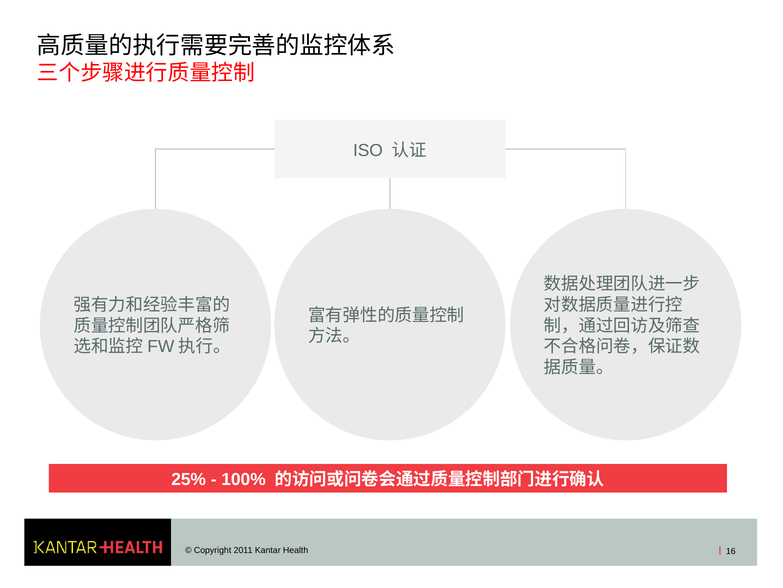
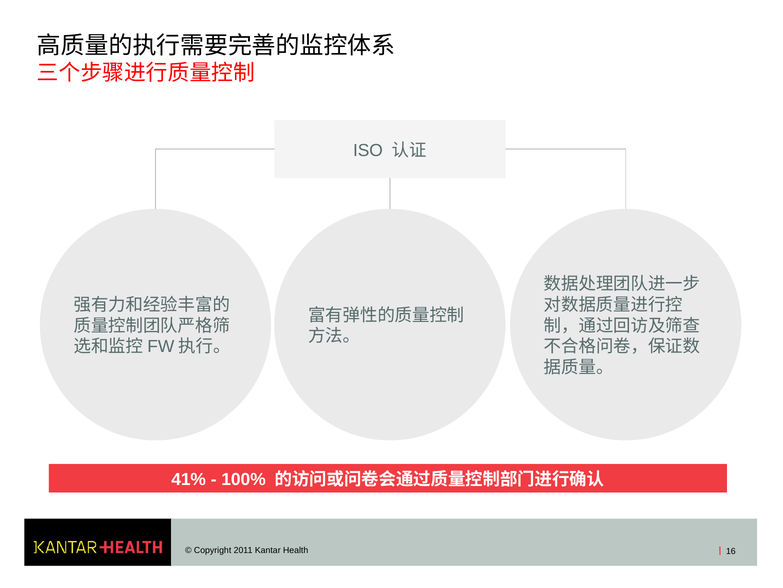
25%: 25% -> 41%
